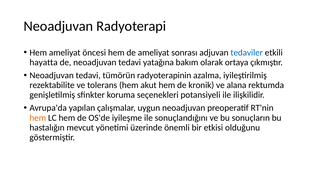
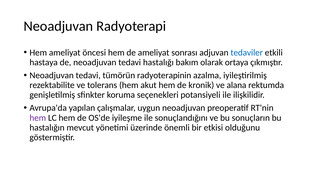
hayatta: hayatta -> hastaya
yatağına: yatağına -> hastalığı
hem at (38, 118) colour: orange -> purple
